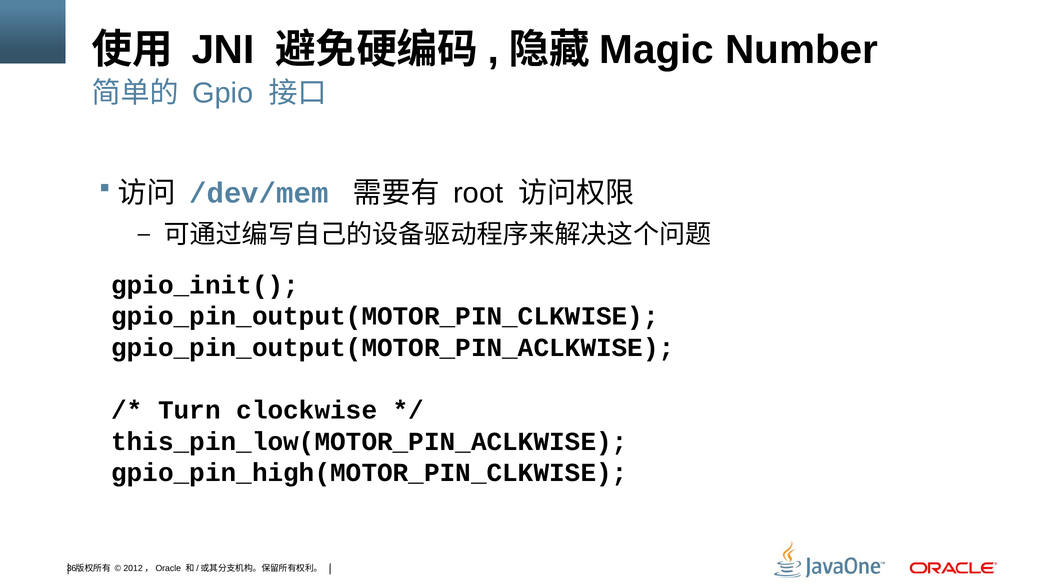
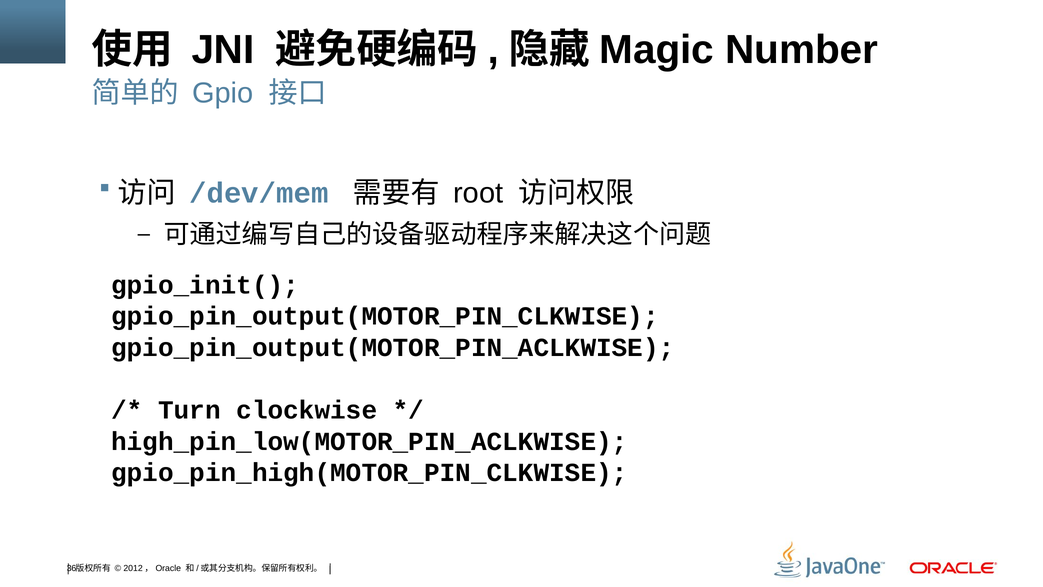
this_pin_low(MOTOR_PIN_ACLKWISE: this_pin_low(MOTOR_PIN_ACLKWISE -> high_pin_low(MOTOR_PIN_ACLKWISE
